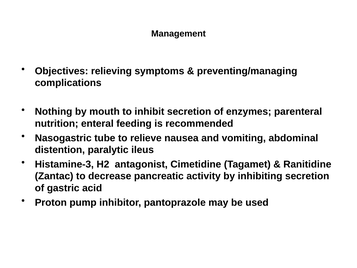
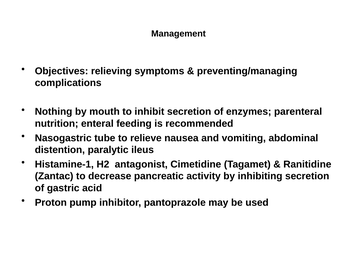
Histamine-3: Histamine-3 -> Histamine-1
